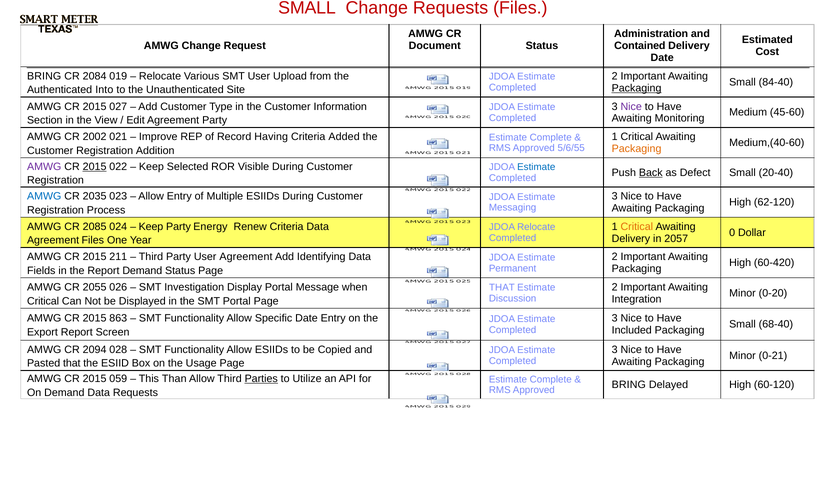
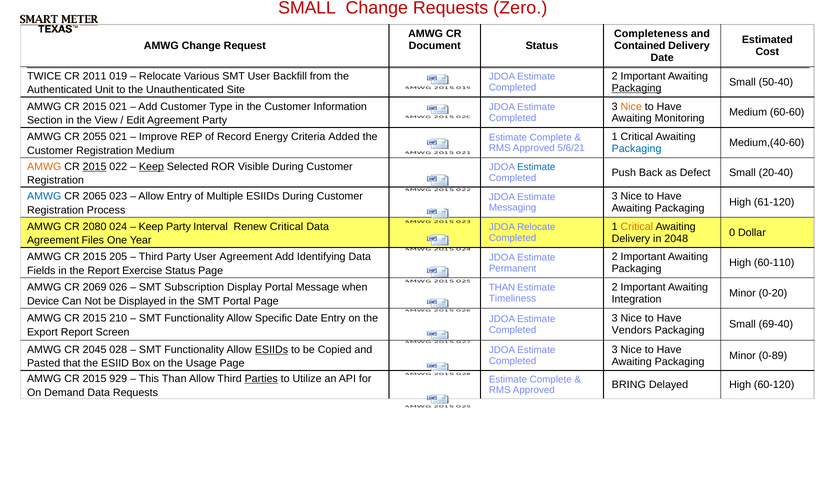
Requests Files: Files -> Zero
Administration: Administration -> Completeness
BRING at (44, 76): BRING -> TWICE
2084: 2084 -> 2011
Upload: Upload -> Backfill
84-40: 84-40 -> 50-40
Into: Into -> Unit
CR 2015 027: 027 -> 021
Nice at (631, 107) colour: purple -> orange
45-60: 45-60 -> 60-60
2002: 2002 -> 2055
Having: Having -> Energy
5/6/55: 5/6/55 -> 5/6/21
Packaging at (637, 149) colour: orange -> blue
Registration Addition: Addition -> Medium
AMWG at (44, 167) colour: purple -> orange
Keep at (151, 167) underline: none -> present
Back underline: present -> none
2035: 2035 -> 2065
62-120: 62-120 -> 61-120
2085: 2085 -> 2080
Energy: Energy -> Interval
Renew Criteria: Criteria -> Critical
2057: 2057 -> 2048
211: 211 -> 205
60-420: 60-420 -> 60-110
Report Demand: Demand -> Exercise
2055: 2055 -> 2069
Investigation: Investigation -> Subscription
THAT at (502, 288): THAT -> THAN
Discussion: Discussion -> Timeliness
Critical at (43, 301): Critical -> Device
863: 863 -> 210
68-40: 68-40 -> 69-40
Included: Included -> Vendors
2094: 2094 -> 2045
ESIIDs at (272, 350) underline: none -> present
0-21: 0-21 -> 0-89
059: 059 -> 929
